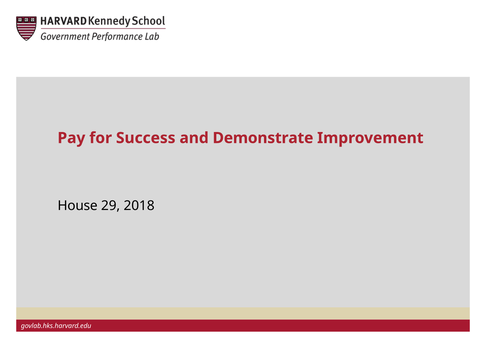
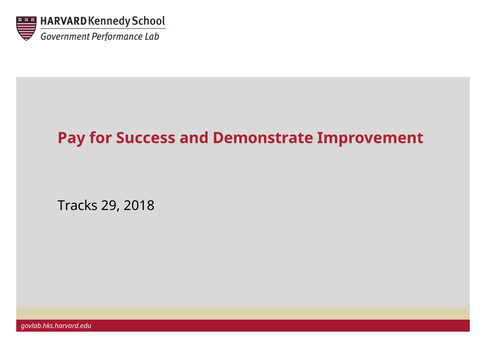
House: House -> Tracks
